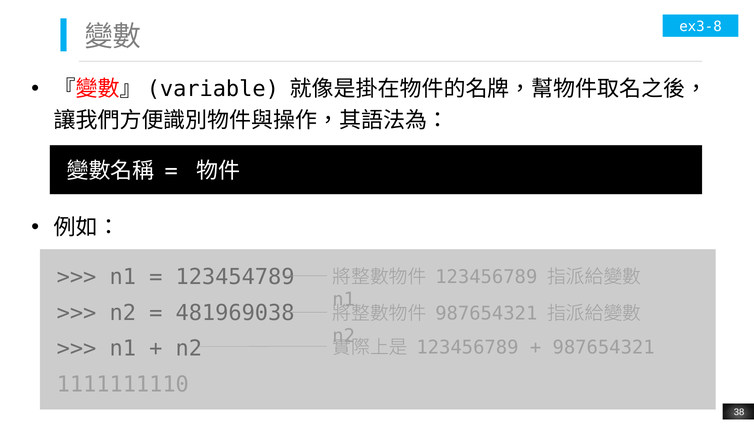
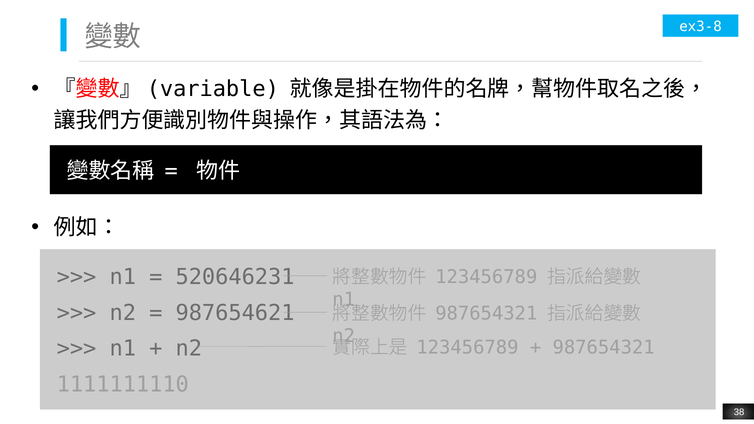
123454789: 123454789 -> 520646231
481969038: 481969038 -> 987654621
